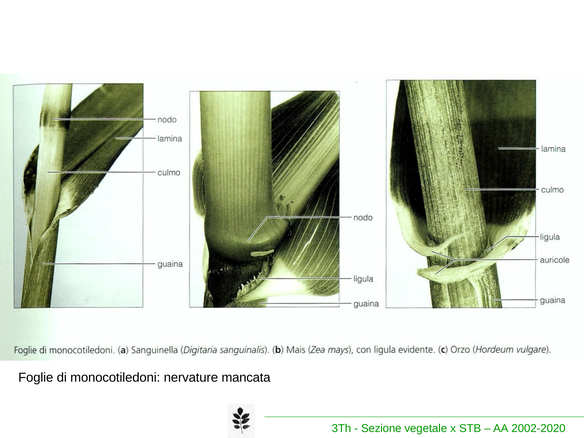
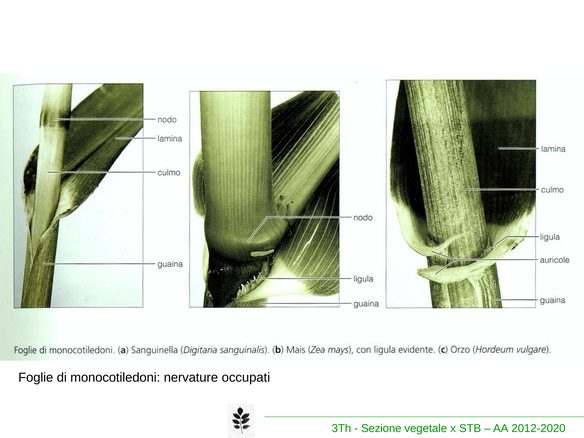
mancata: mancata -> occupati
2002-2020: 2002-2020 -> 2012-2020
